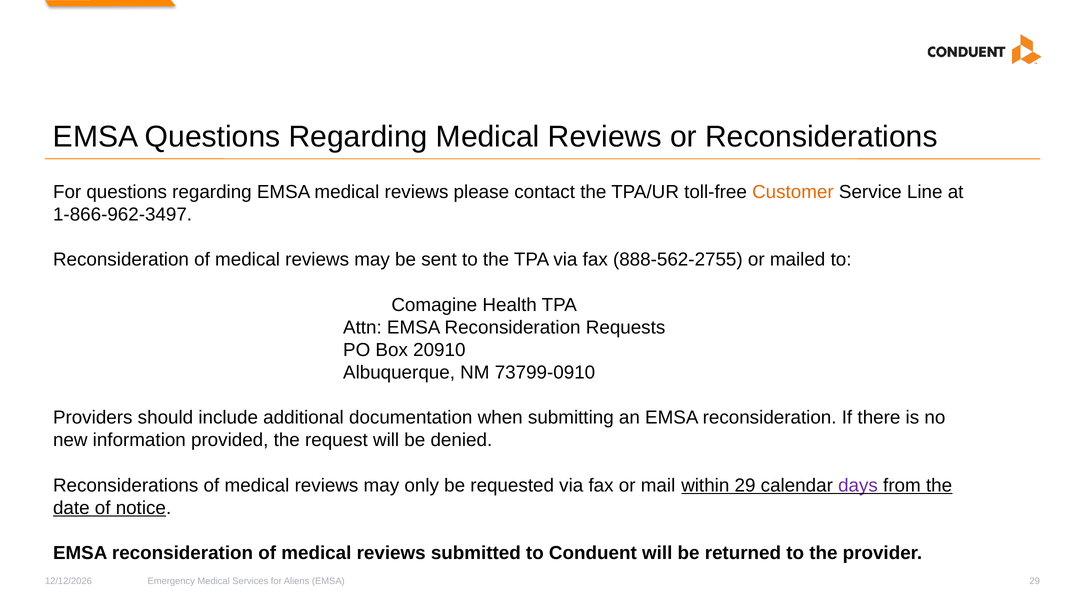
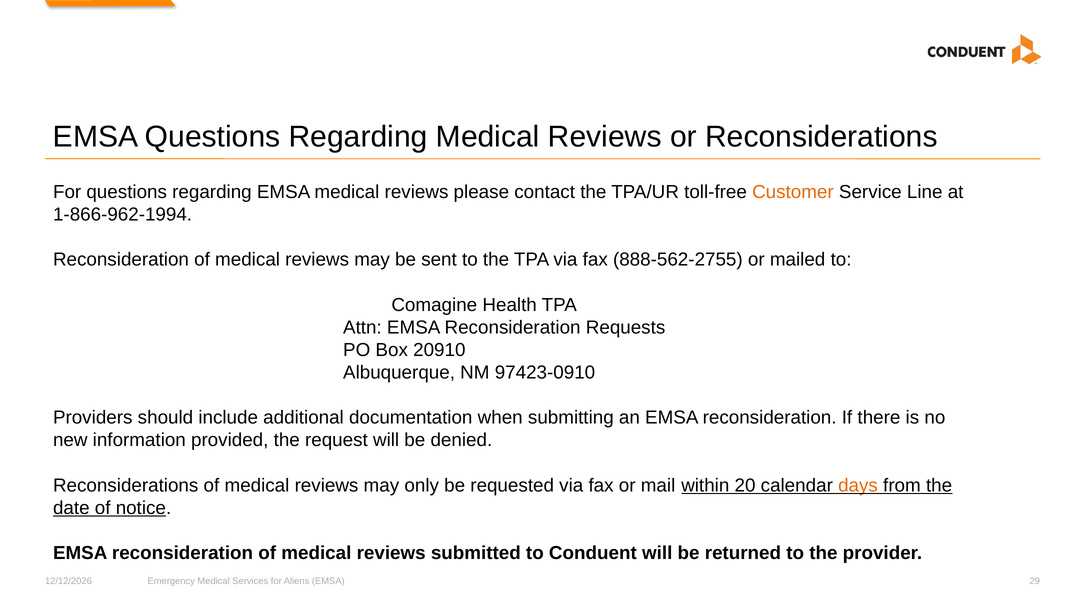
1-866-962-3497: 1-866-962-3497 -> 1-866-962-1994
73799-0910: 73799-0910 -> 97423-0910
within 29: 29 -> 20
days colour: purple -> orange
